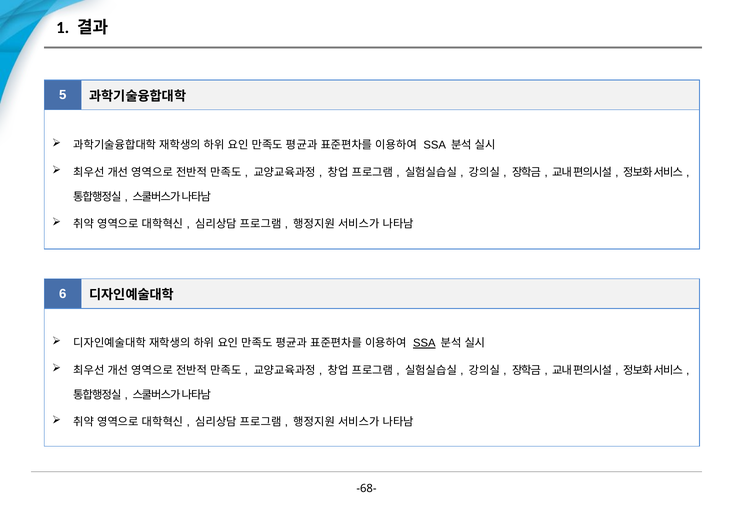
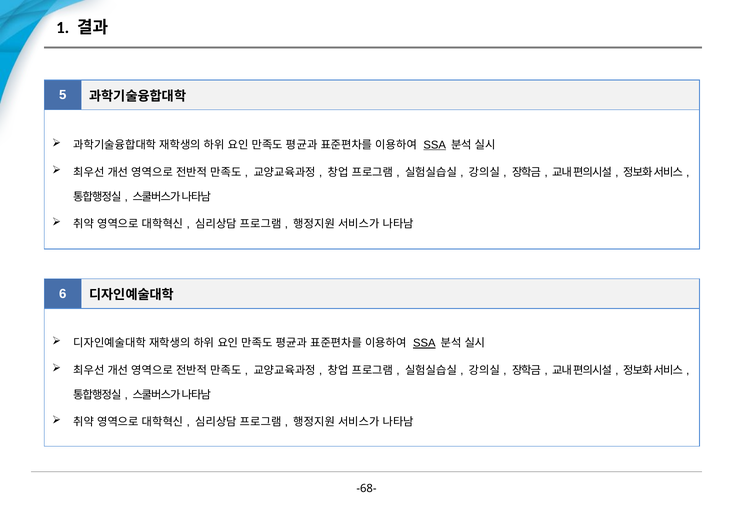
SSA at (435, 145) underline: none -> present
